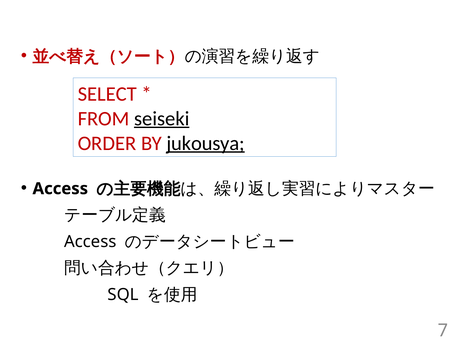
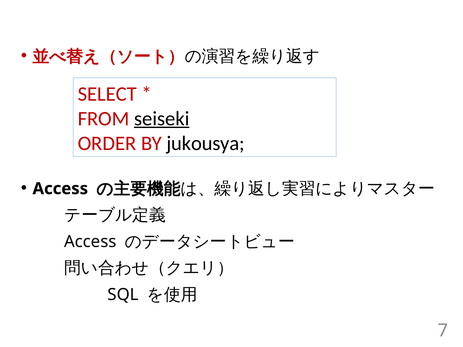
jukousya underline: present -> none
